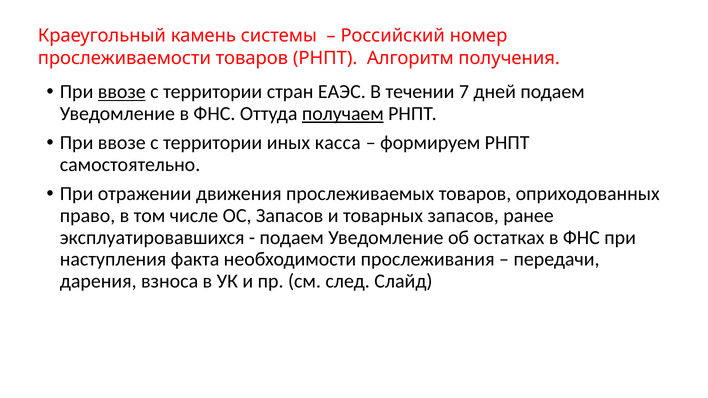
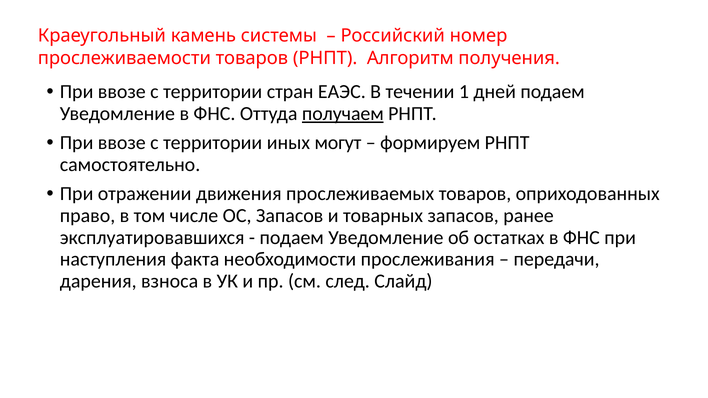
ввозе at (122, 92) underline: present -> none
7: 7 -> 1
касса: касса -> могут
